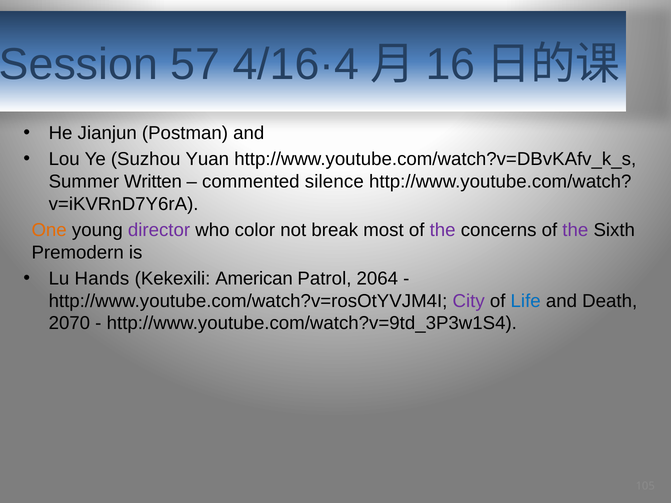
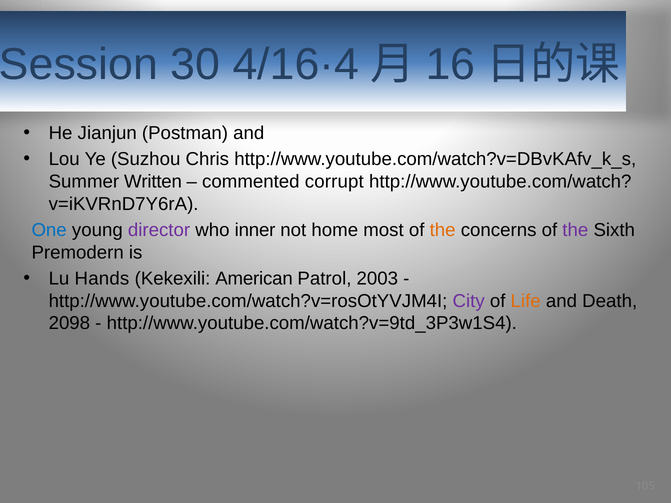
57: 57 -> 30
Yuan: Yuan -> Chris
silence: silence -> corrupt
One colour: orange -> blue
color: color -> inner
break: break -> home
the at (443, 230) colour: purple -> orange
2064: 2064 -> 2003
Life colour: blue -> orange
2070: 2070 -> 2098
